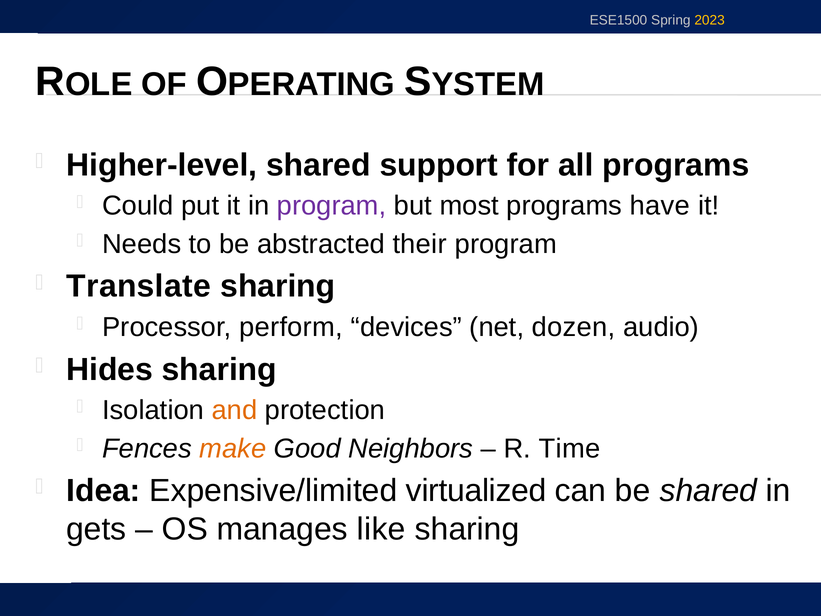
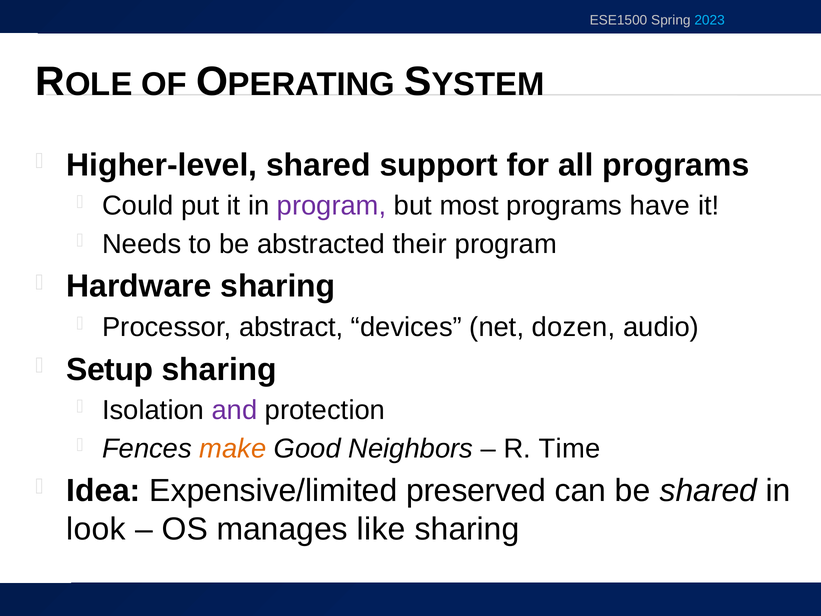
2023 colour: yellow -> light blue
Translate: Translate -> Hardware
perform: perform -> abstract
Hides: Hides -> Setup
and colour: orange -> purple
virtualized: virtualized -> preserved
gets: gets -> look
